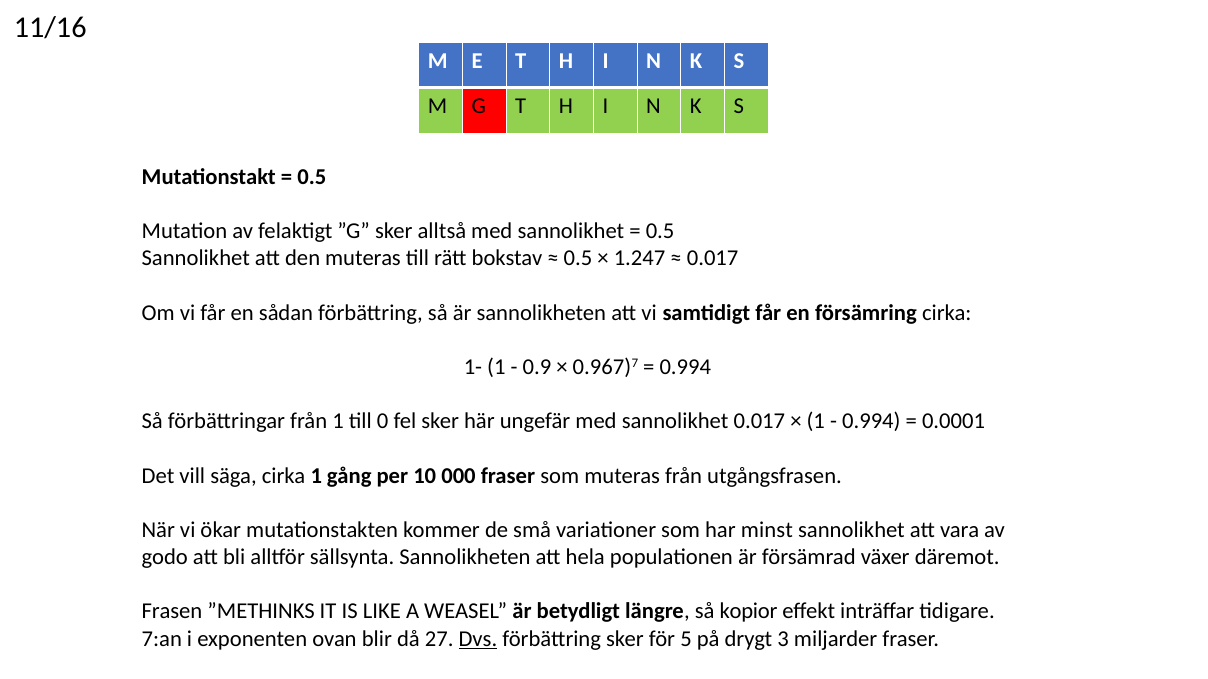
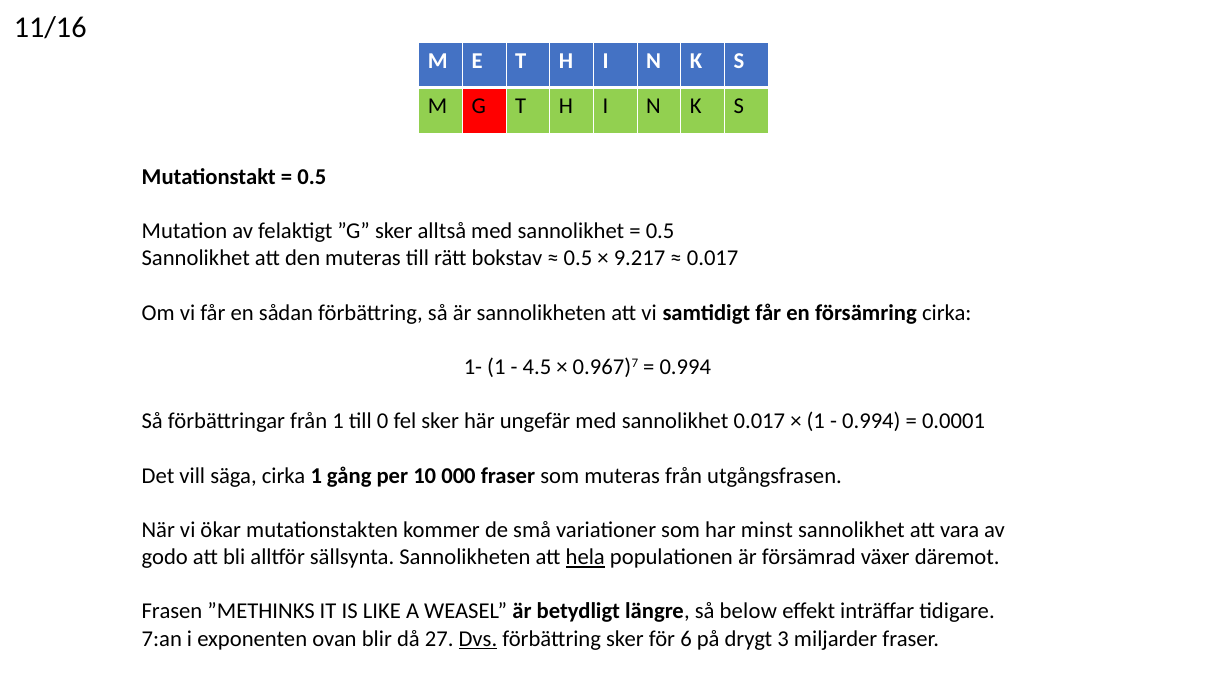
1.247: 1.247 -> 9.217
0.9: 0.9 -> 4.5
hela underline: none -> present
kopior: kopior -> below
5: 5 -> 6
